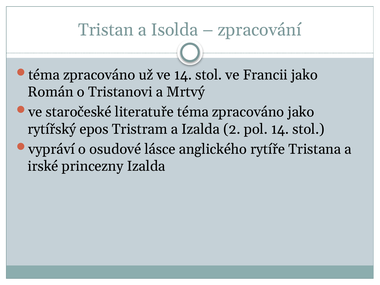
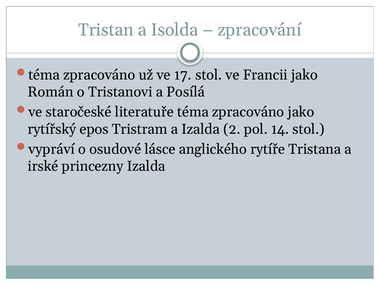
ve 14: 14 -> 17
Mrtvý: Mrtvý -> Posílá
